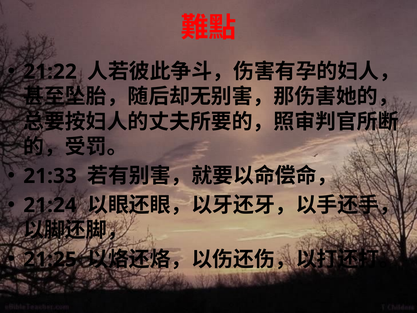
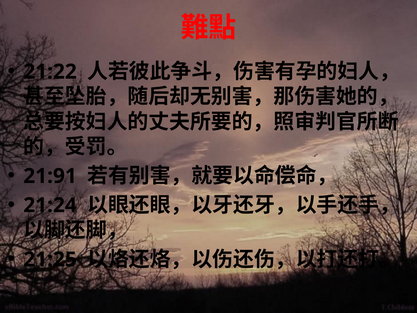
21:33: 21:33 -> 21:91
